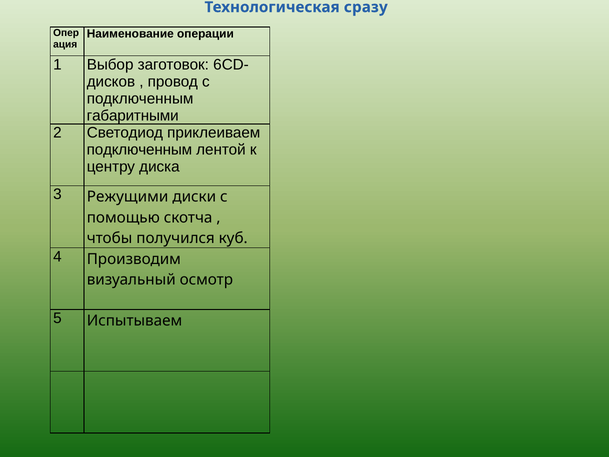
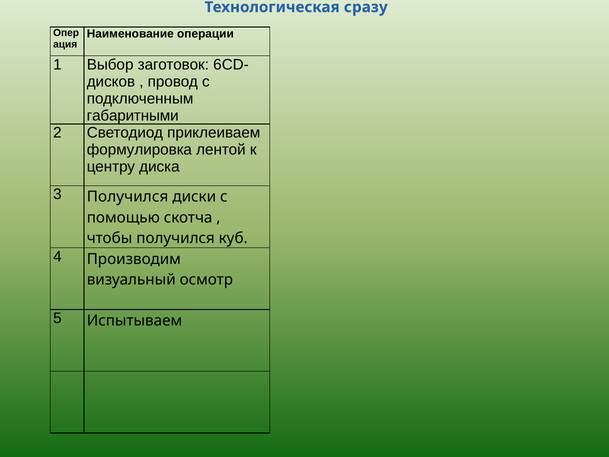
подключенным at (139, 150): подключенным -> формулировка
3 Режущими: Режущими -> Получился
